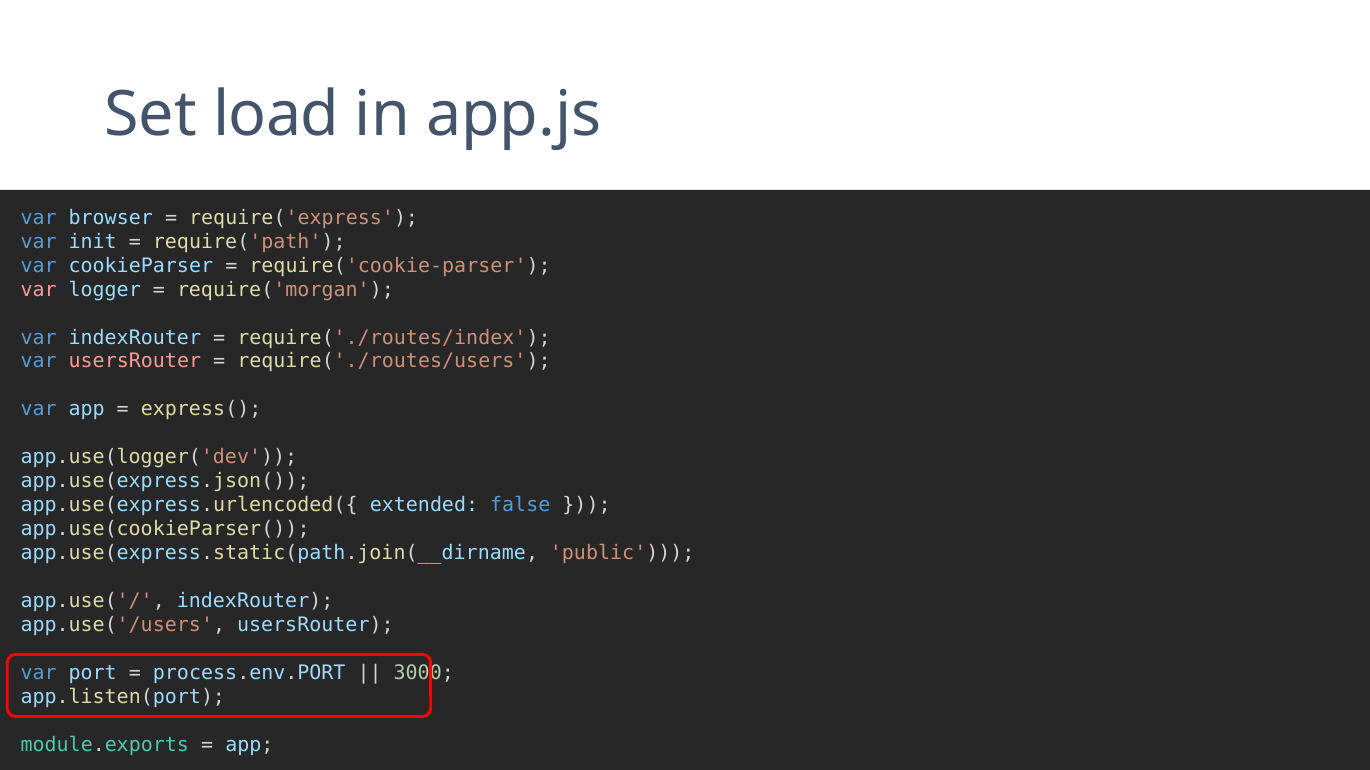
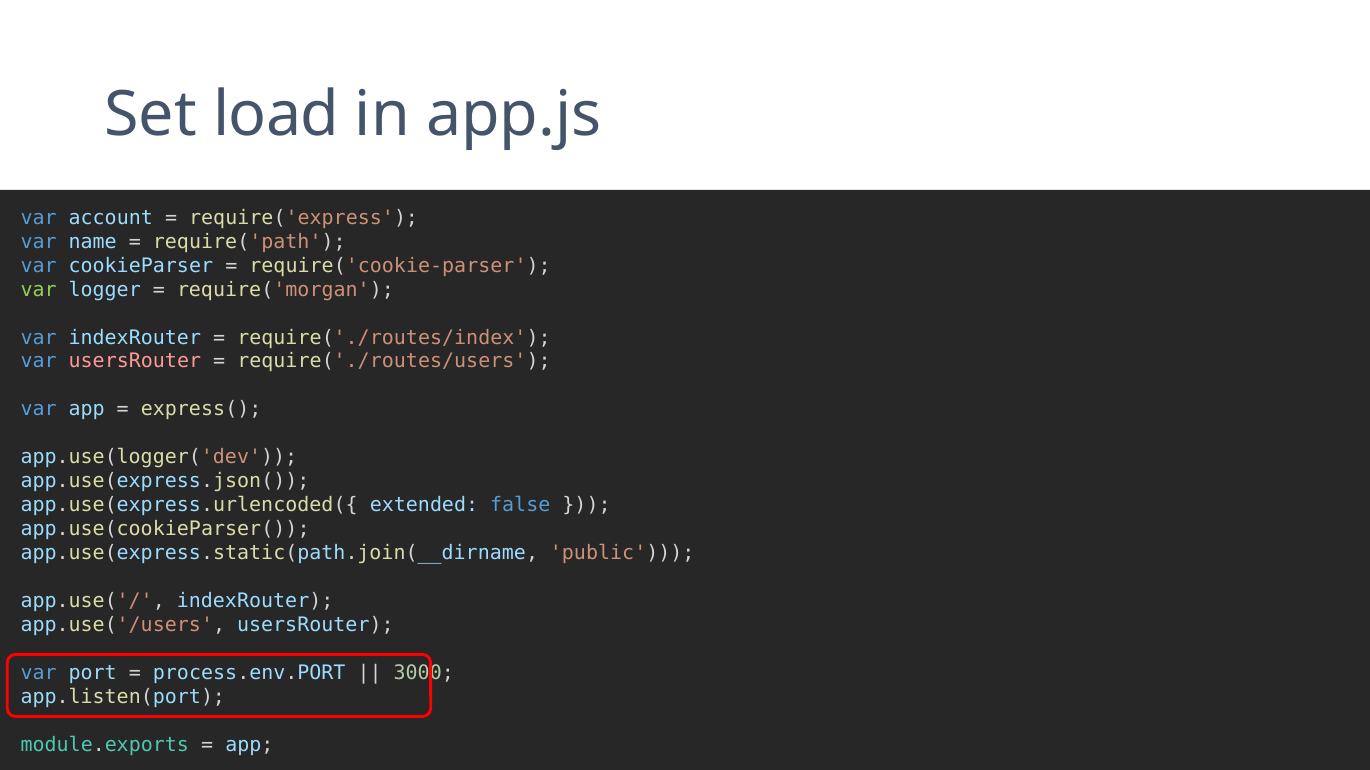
browser: browser -> account
init: init -> name
var at (39, 290) colour: pink -> light green
